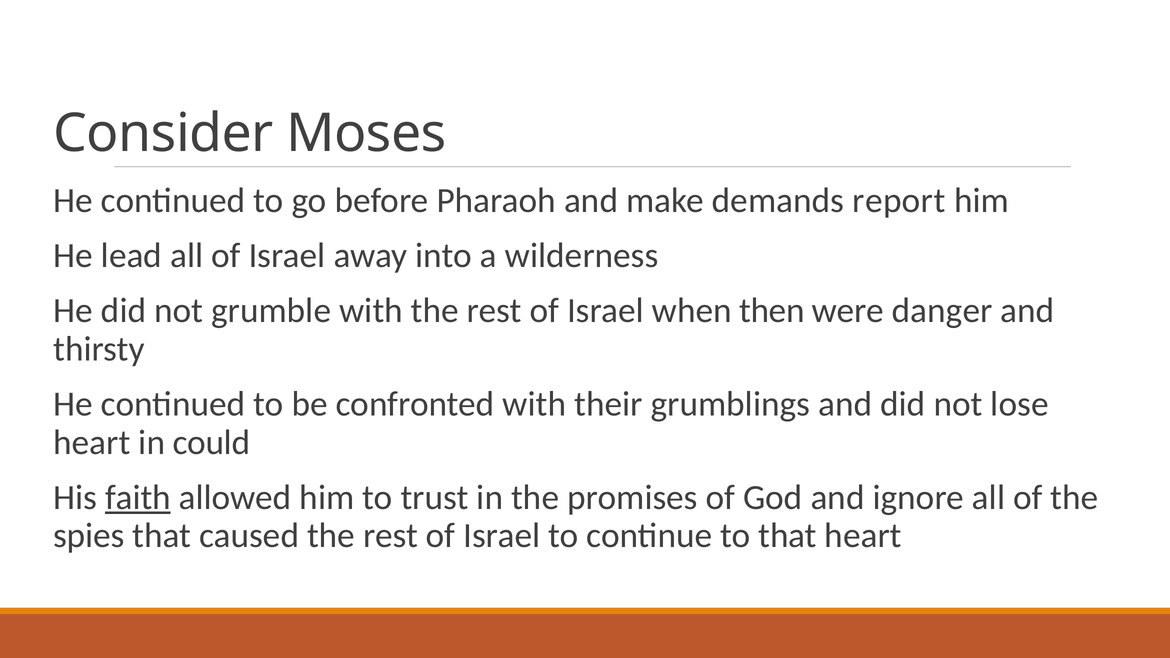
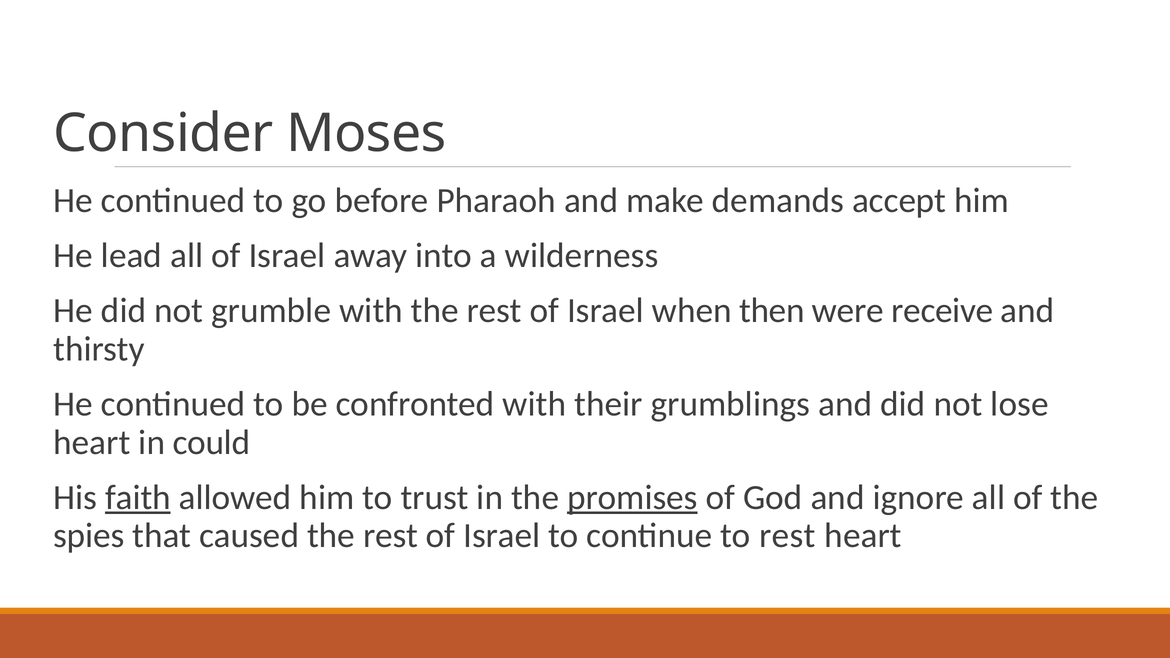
report: report -> accept
danger: danger -> receive
promises underline: none -> present
to that: that -> rest
